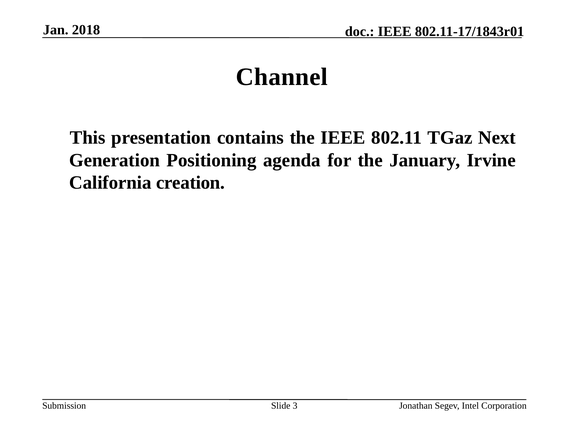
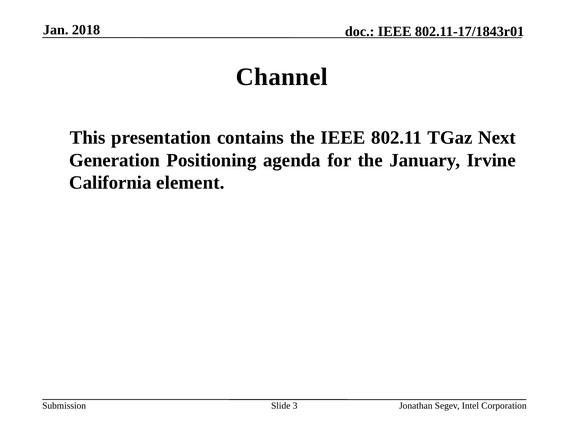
creation: creation -> element
